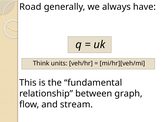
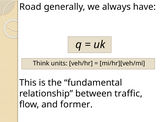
graph: graph -> traffic
stream: stream -> former
